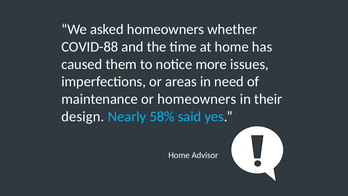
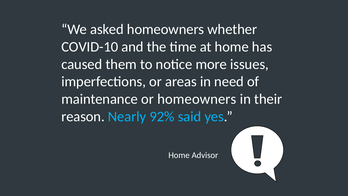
COVID-88: COVID-88 -> COVID-10
design: design -> reason
58%: 58% -> 92%
